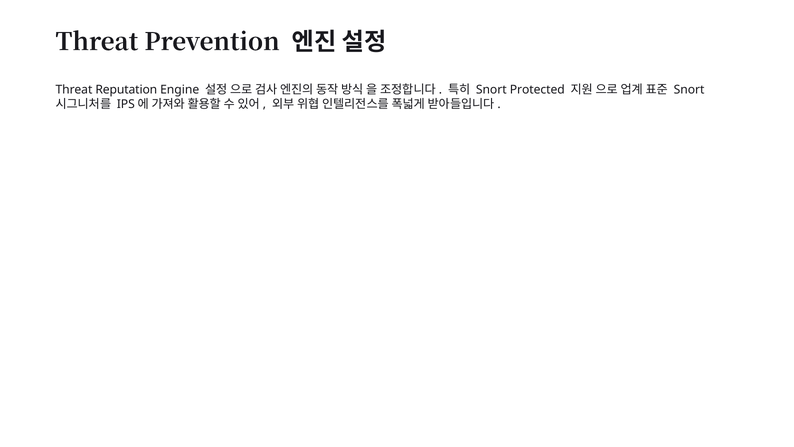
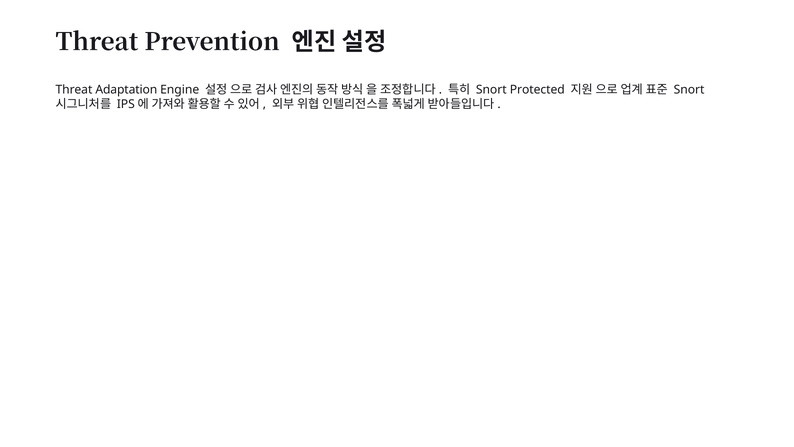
Reputation: Reputation -> Adaptation
